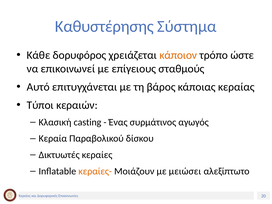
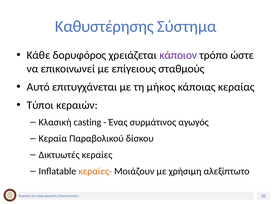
κάποιον colour: orange -> purple
βάρος: βάρος -> μήκος
μειώσει: μειώσει -> χρήσιμη
